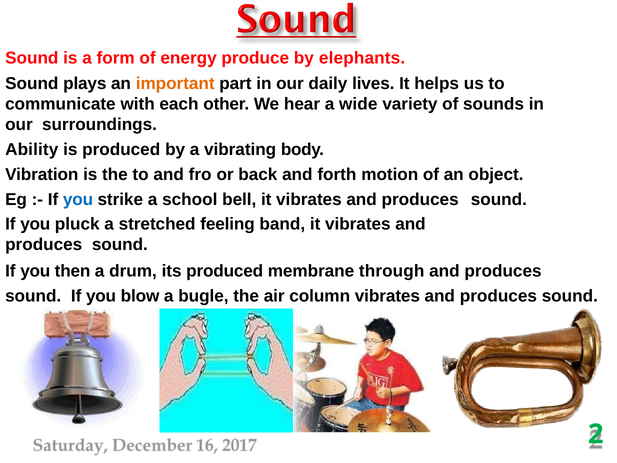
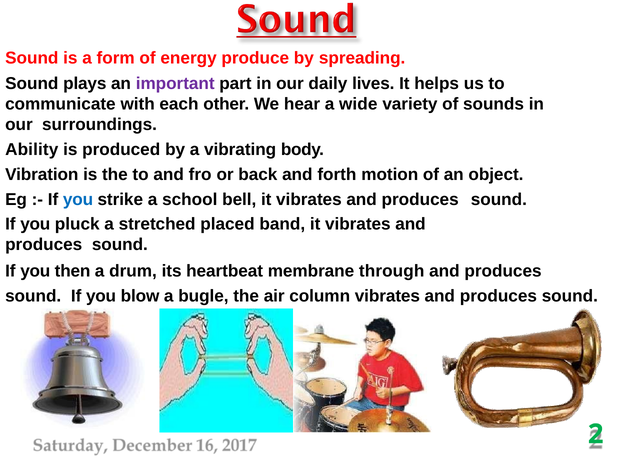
elephants: elephants -> spreading
important colour: orange -> purple
feeling: feeling -> placed
its produced: produced -> heartbeat
